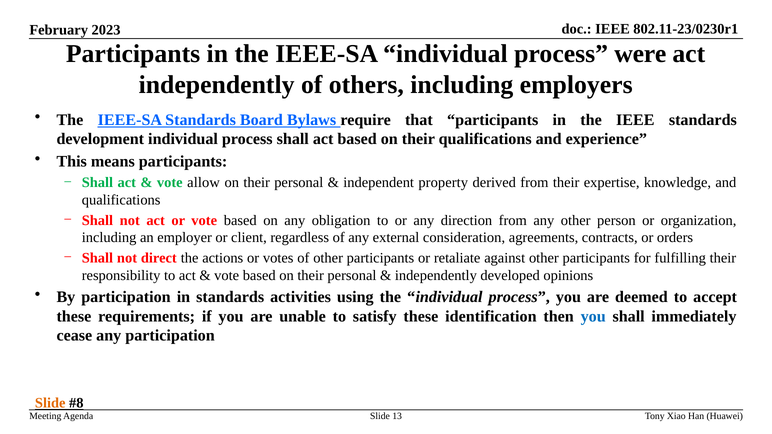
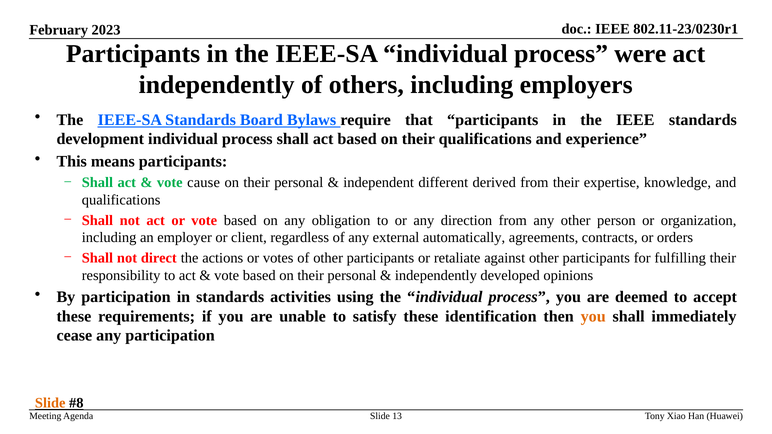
allow: allow -> cause
property: property -> different
consideration: consideration -> automatically
you at (593, 316) colour: blue -> orange
